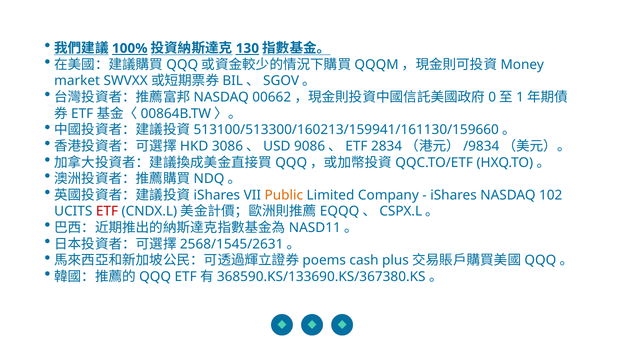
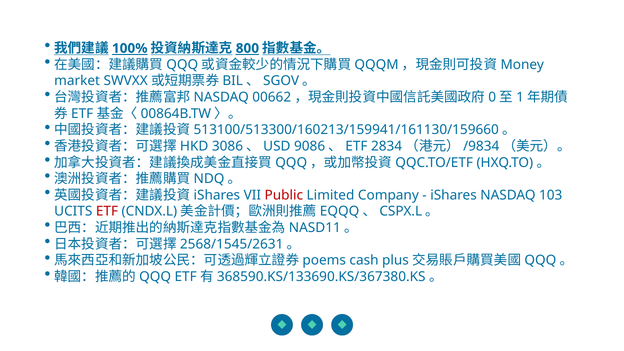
130: 130 -> 800
Public colour: orange -> red
102: 102 -> 103
